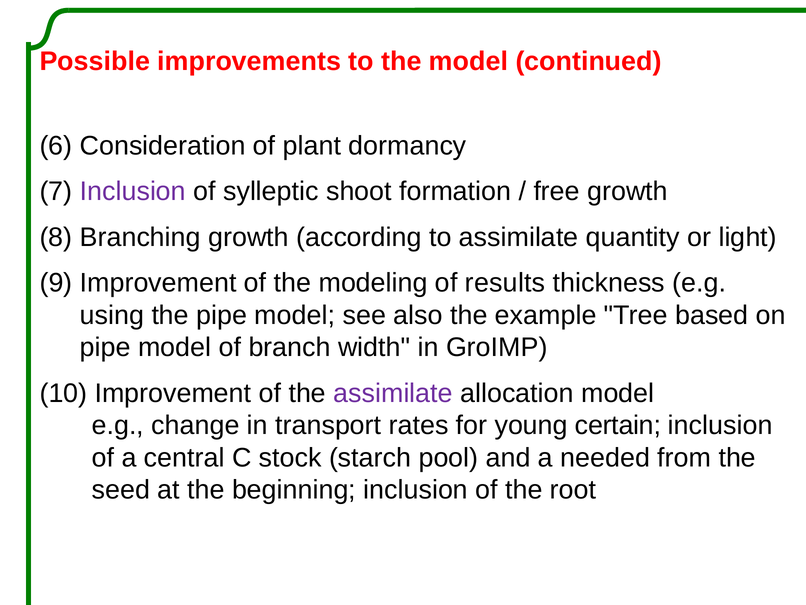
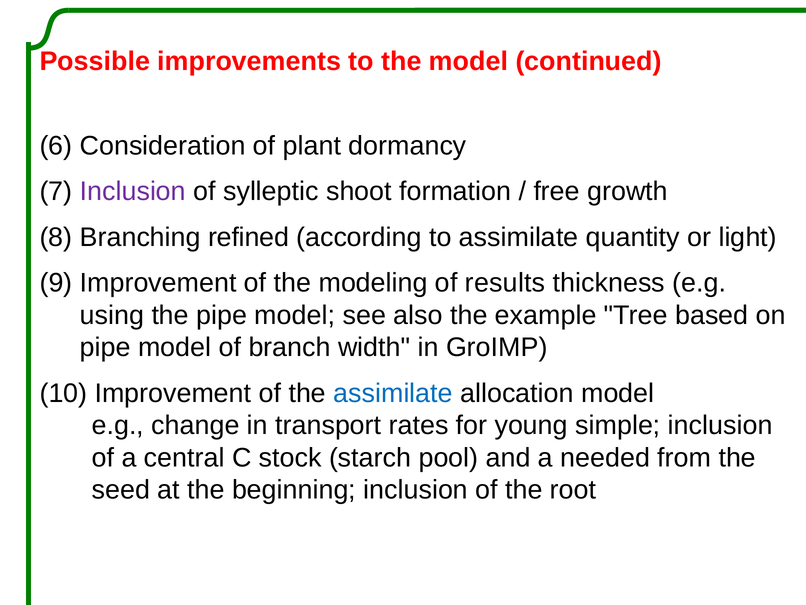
Branching growth: growth -> refined
assimilate at (393, 393) colour: purple -> blue
certain: certain -> simple
